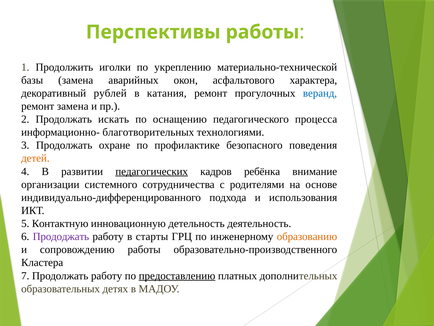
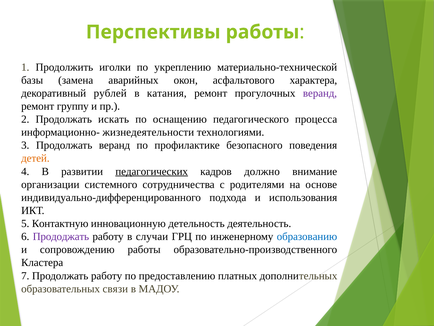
веранд at (320, 93) colour: blue -> purple
ремонт замена: замена -> группу
благотворительных: благотворительных -> жизнедеятельности
Продолжать охране: охране -> веранд
ребёнка: ребёнка -> должно
старты: старты -> случаи
образованию colour: orange -> blue
предоставлению underline: present -> none
детях: детях -> связи
